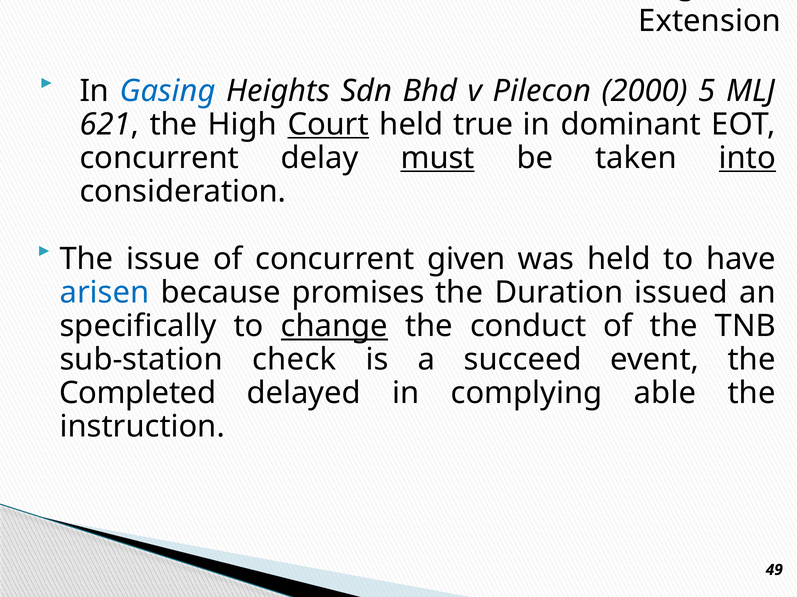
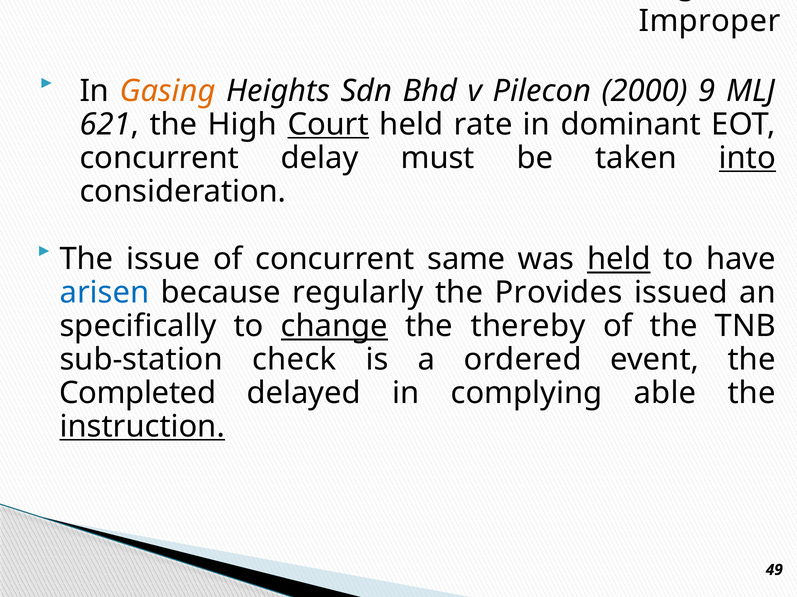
Extension: Extension -> Improper
Gasing colour: blue -> orange
5: 5 -> 9
true: true -> rate
must underline: present -> none
given: given -> same
held at (619, 260) underline: none -> present
promises: promises -> regularly
Duration: Duration -> Provides
conduct: conduct -> thereby
succeed: succeed -> ordered
instruction underline: none -> present
